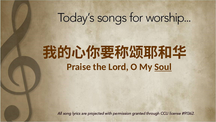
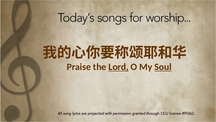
Lord underline: none -> present
